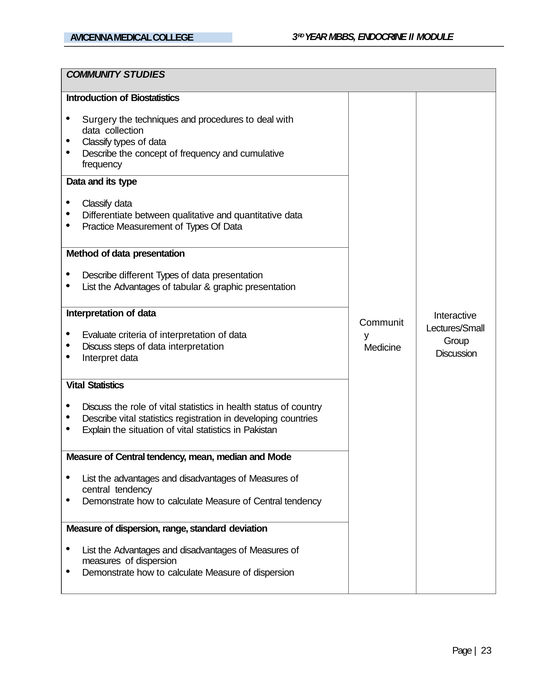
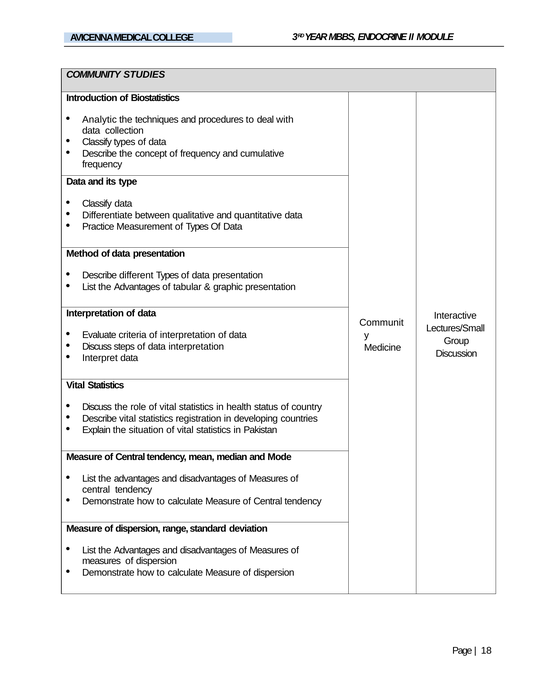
Surgery: Surgery -> Analytic
23: 23 -> 18
